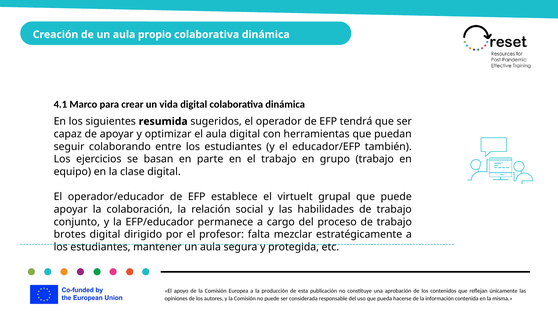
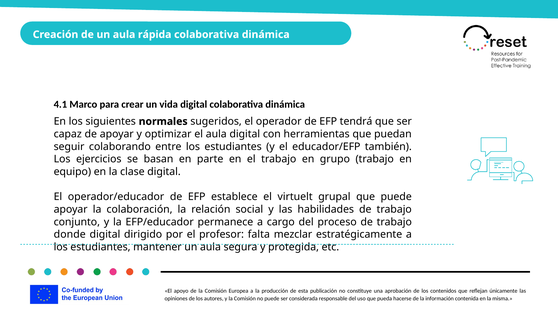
propio: propio -> rápida
resumida: resumida -> normales
brotes: brotes -> donde
